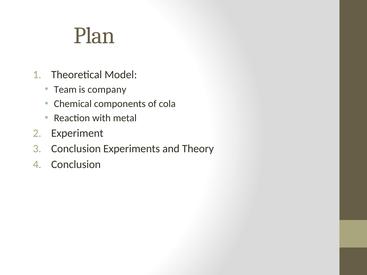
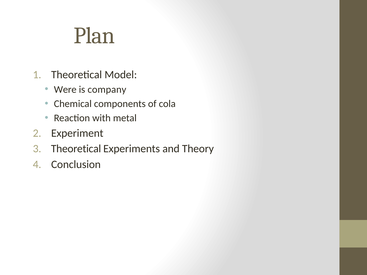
Team: Team -> Were
Conclusion at (76, 149): Conclusion -> Theoretical
